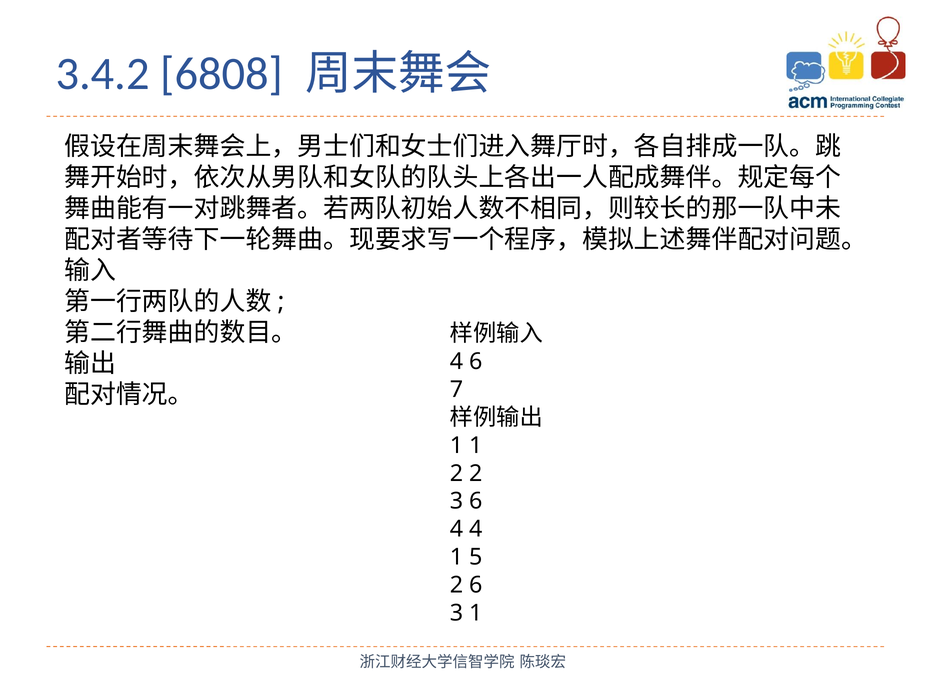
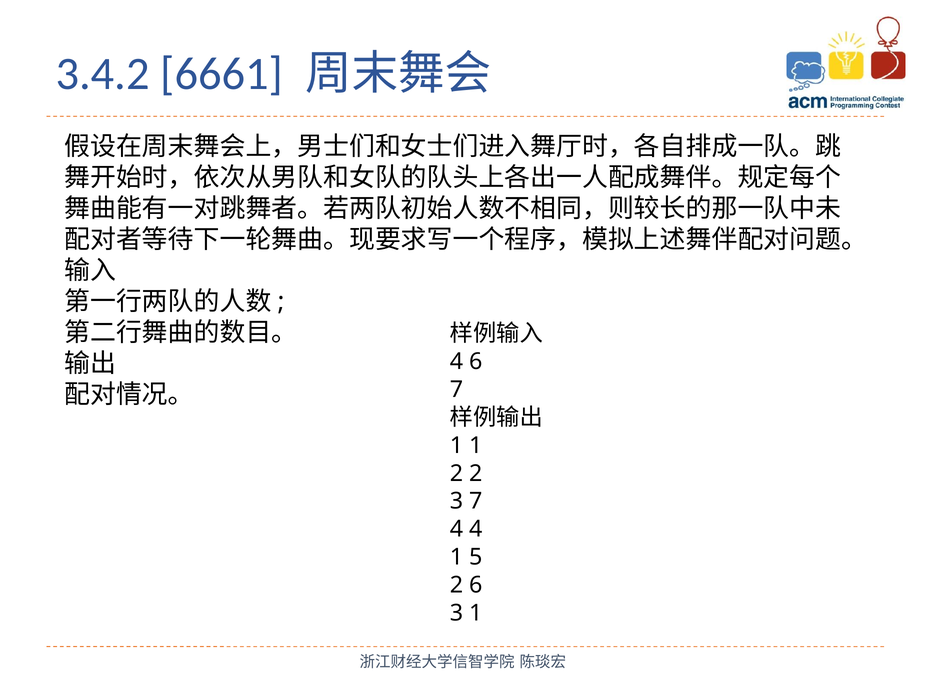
6808: 6808 -> 6661
3 6: 6 -> 7
